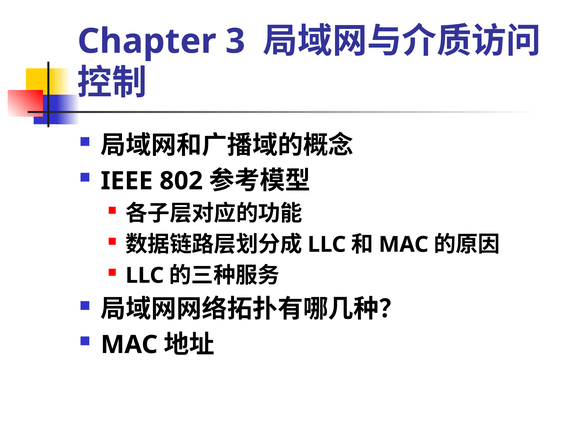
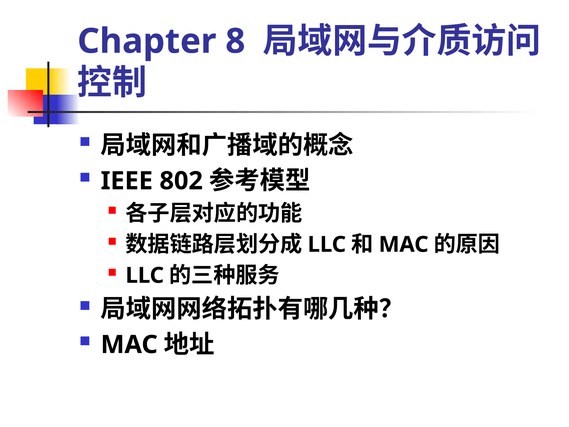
3: 3 -> 8
